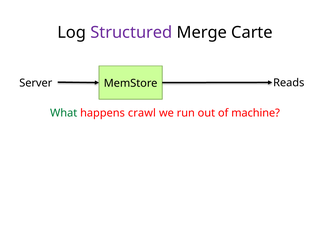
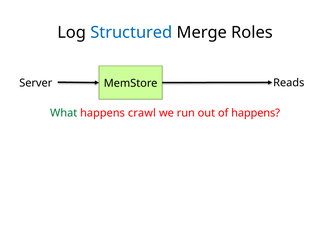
Structured colour: purple -> blue
Carte: Carte -> Roles
of machine: machine -> happens
